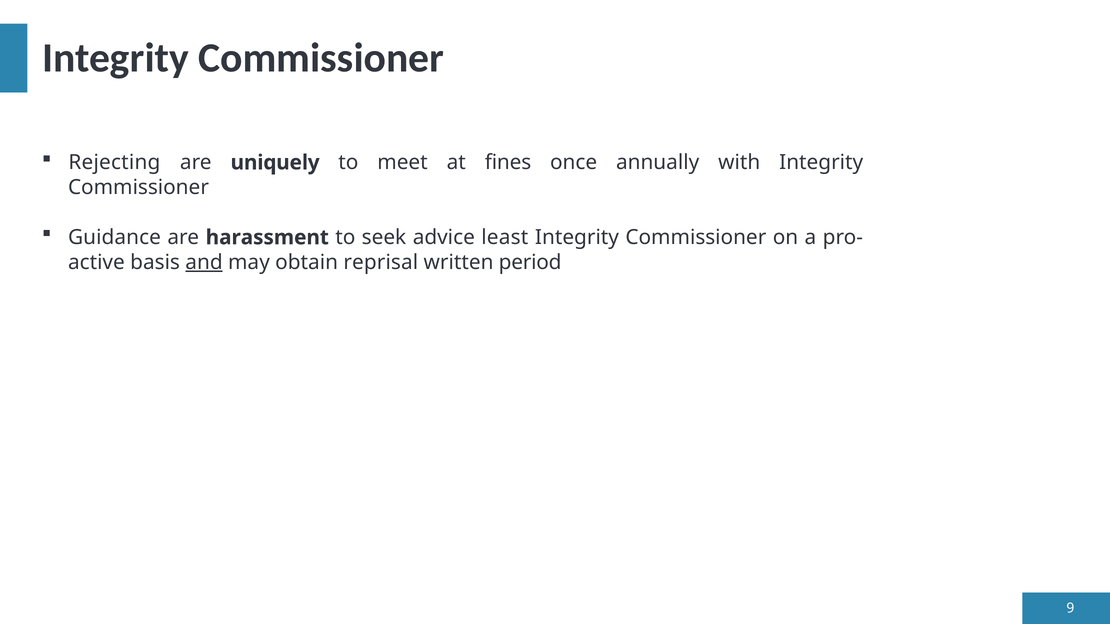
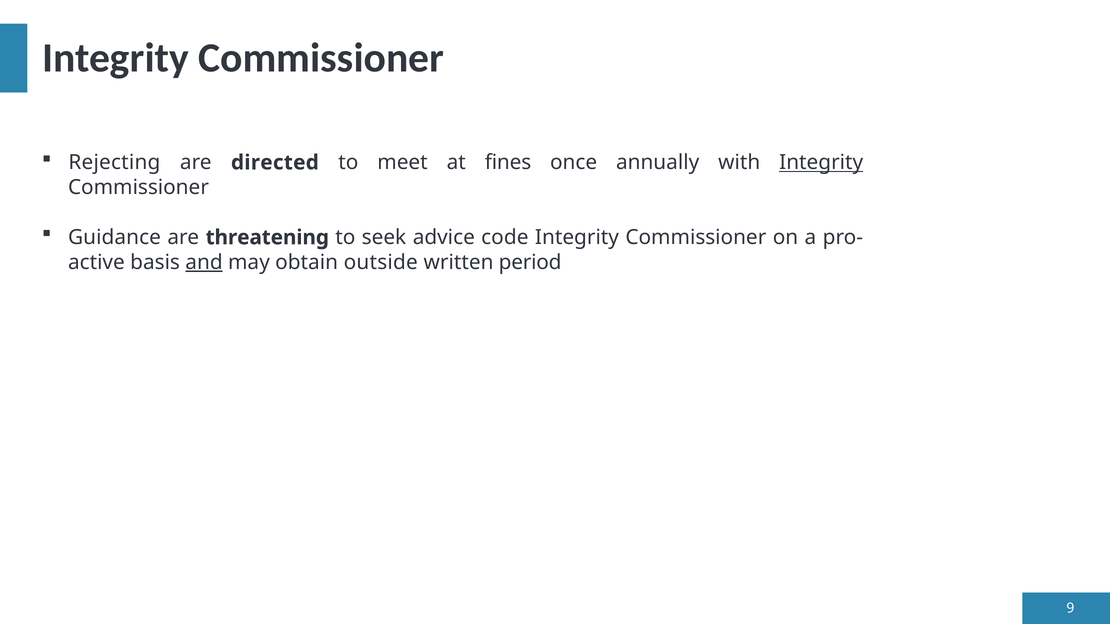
uniquely: uniquely -> directed
Integrity at (821, 163) underline: none -> present
harassment: harassment -> threatening
least: least -> code
reprisal: reprisal -> outside
